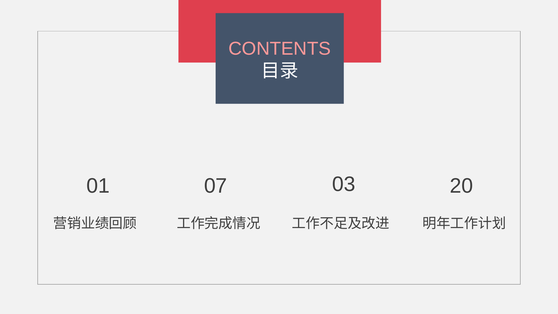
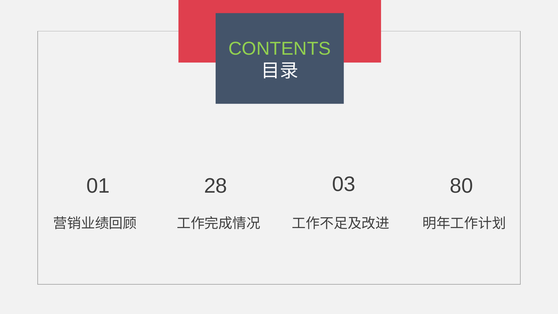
CONTENTS colour: pink -> light green
07: 07 -> 28
20: 20 -> 80
